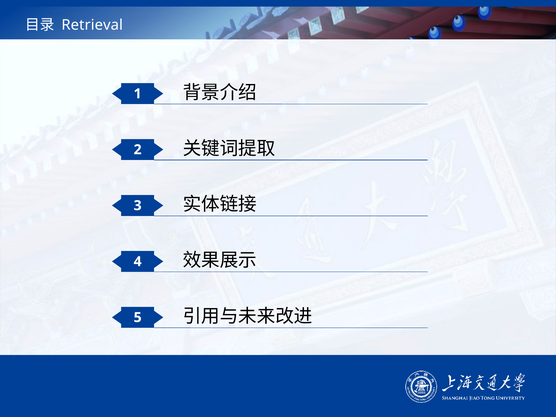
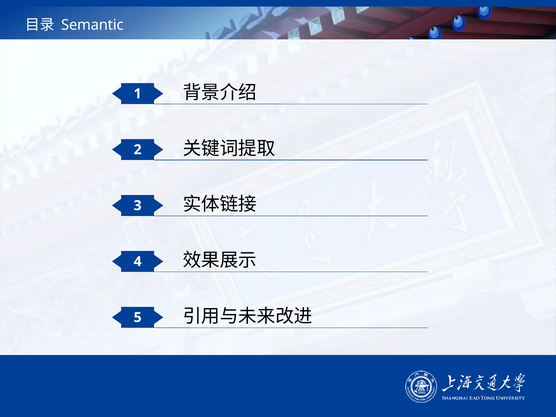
Retrieval: Retrieval -> Semantic
